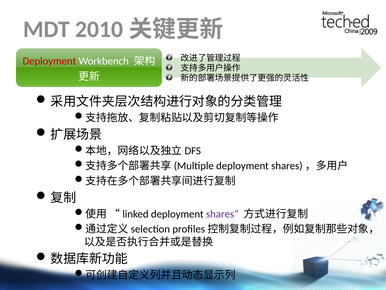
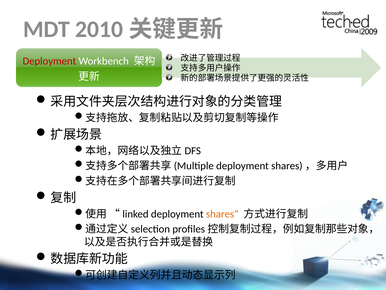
shares at (222, 214) colour: purple -> orange
